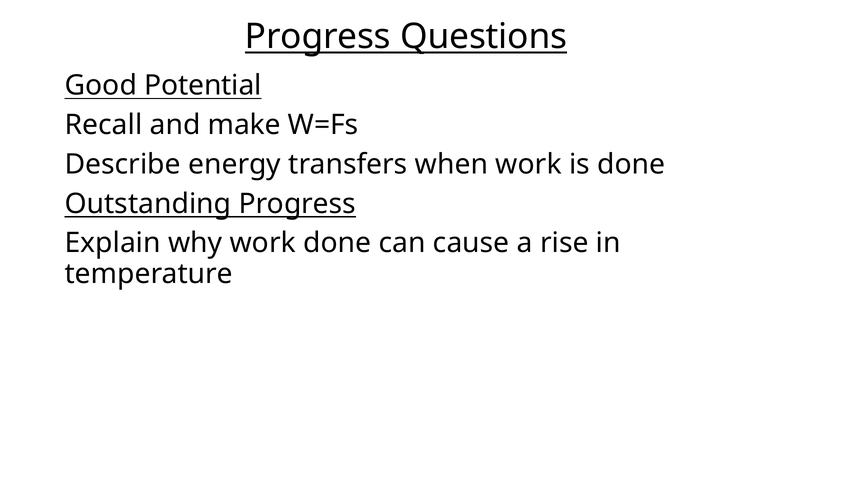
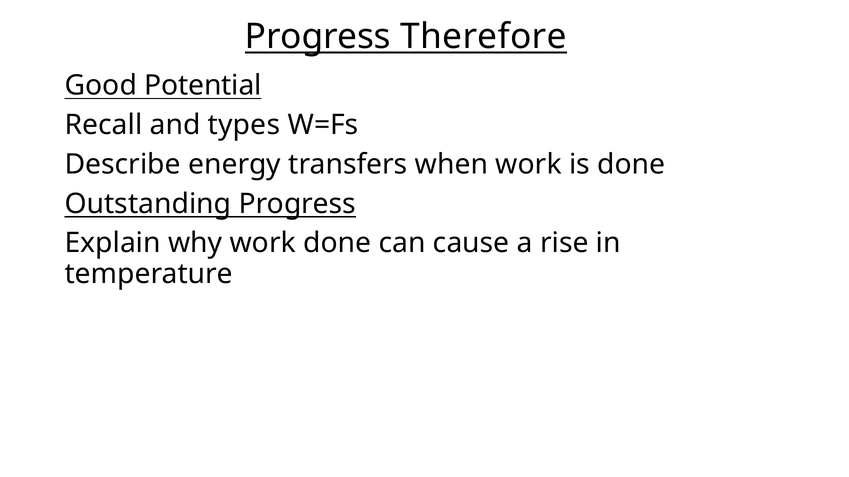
Questions: Questions -> Therefore
make: make -> types
